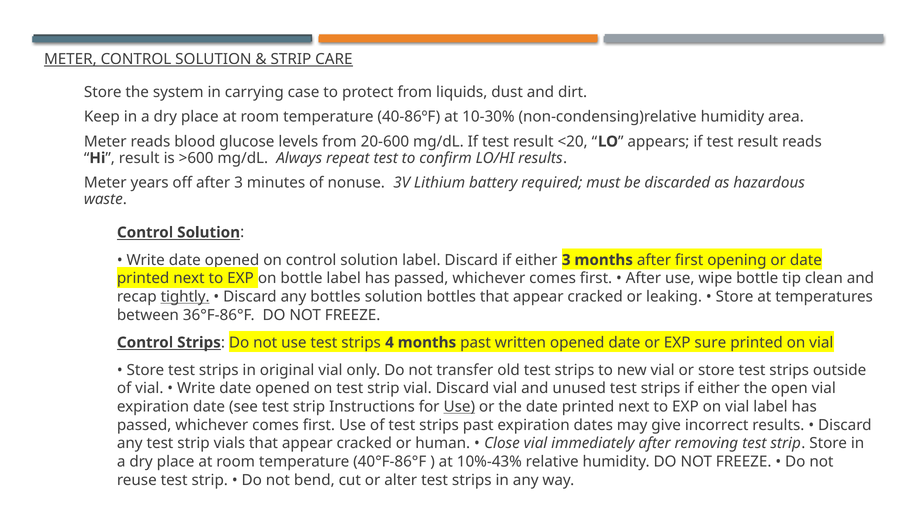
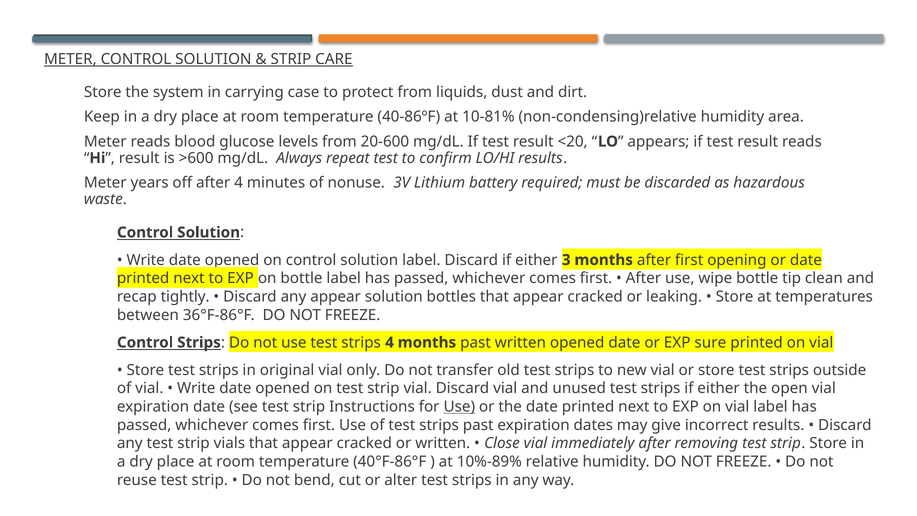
10-30%: 10-30% -> 10-81%
after 3: 3 -> 4
tightly underline: present -> none
any bottles: bottles -> appear
or human: human -> written
10%-43%: 10%-43% -> 10%-89%
